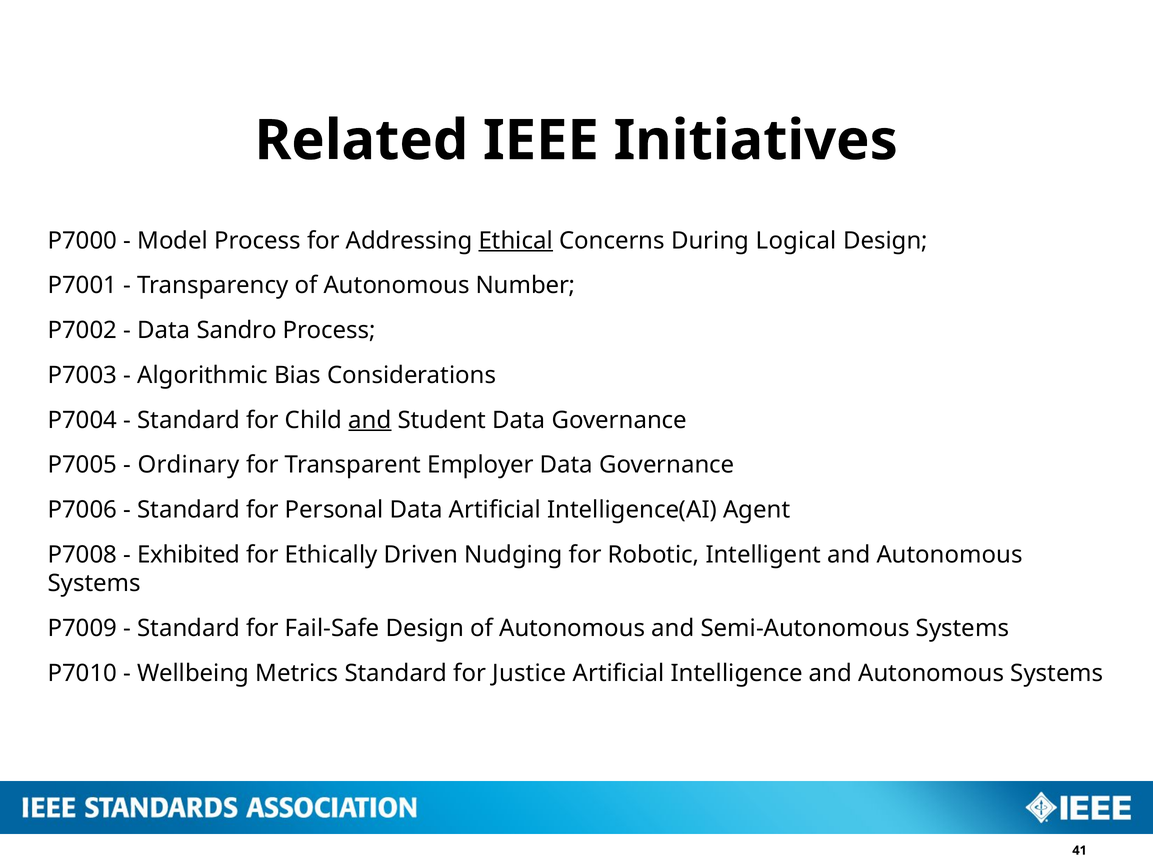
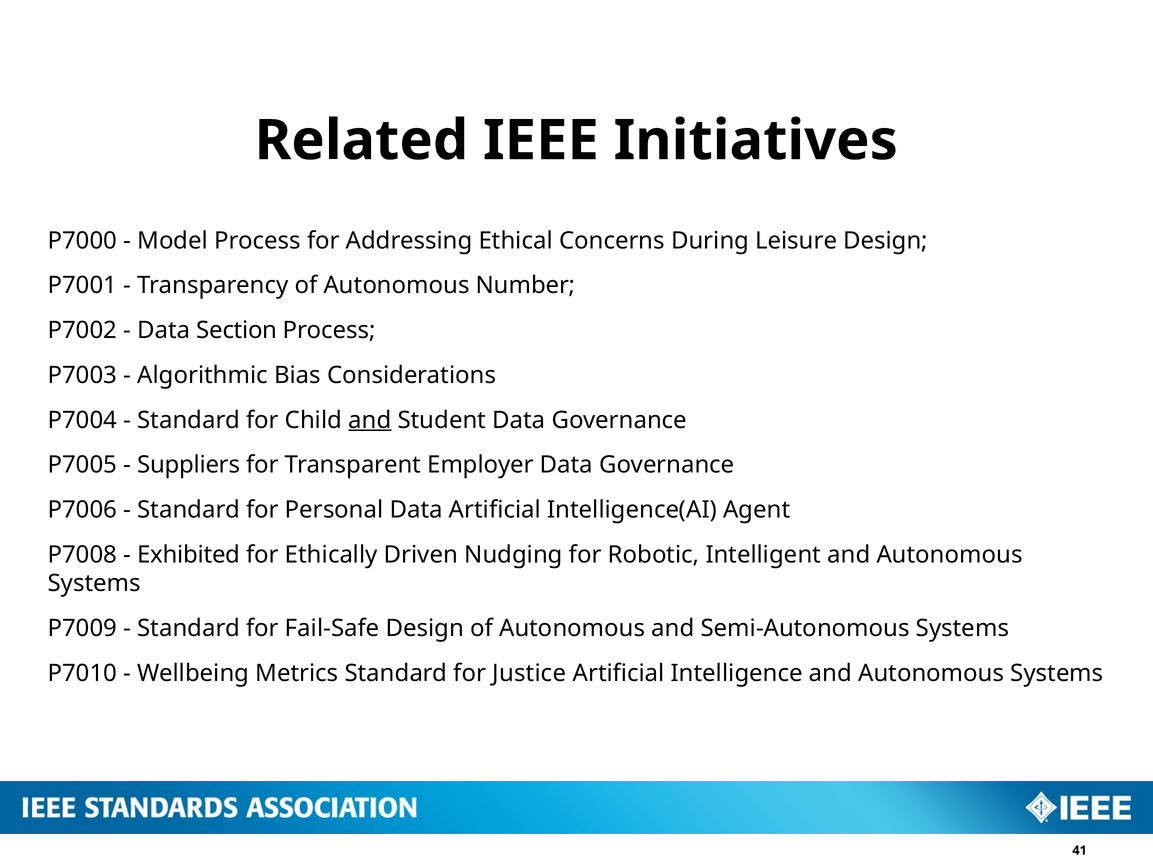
Ethical underline: present -> none
Logical: Logical -> Leisure
Sandro: Sandro -> Section
Ordinary: Ordinary -> Suppliers
